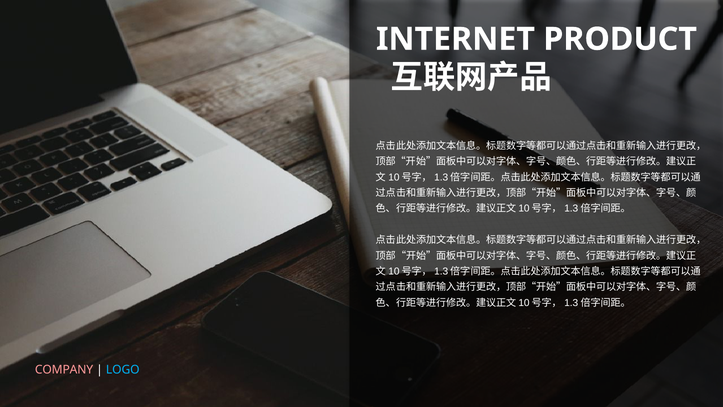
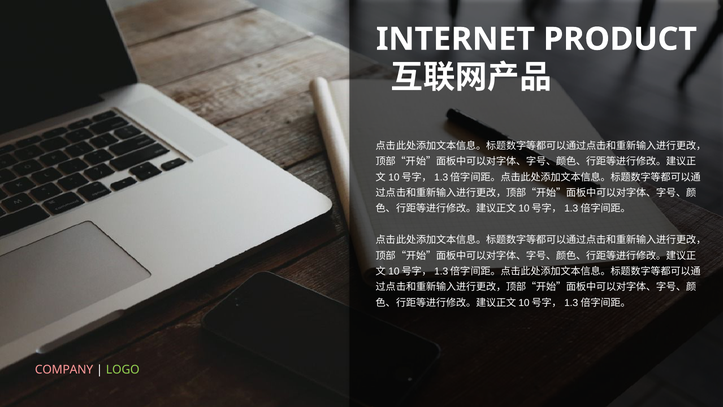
LOGO colour: light blue -> light green
